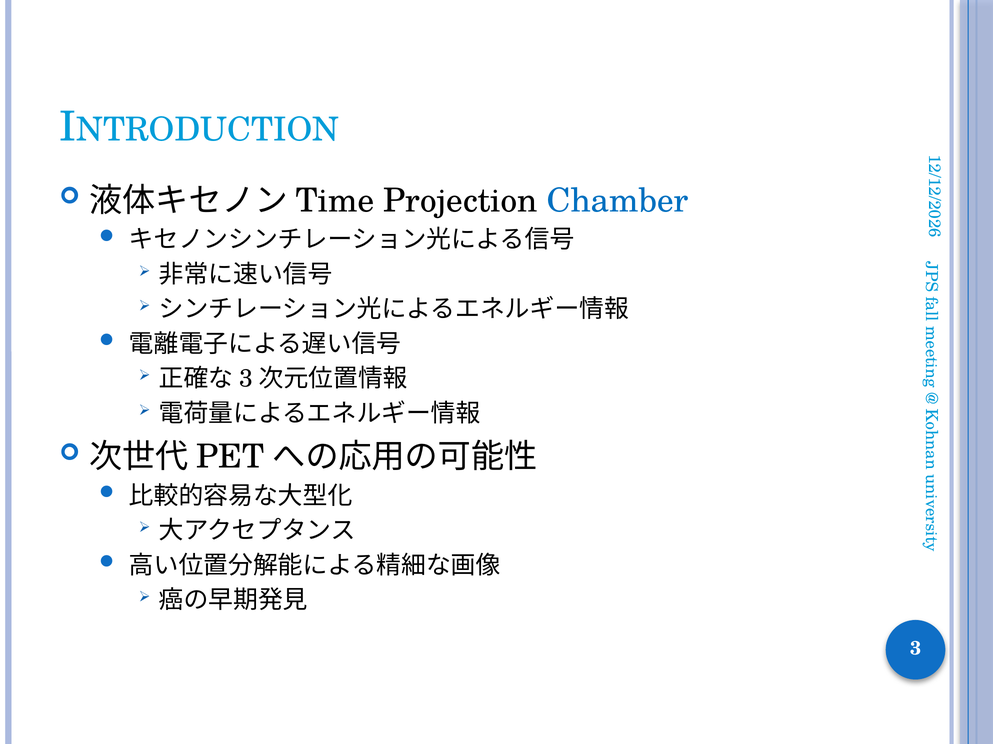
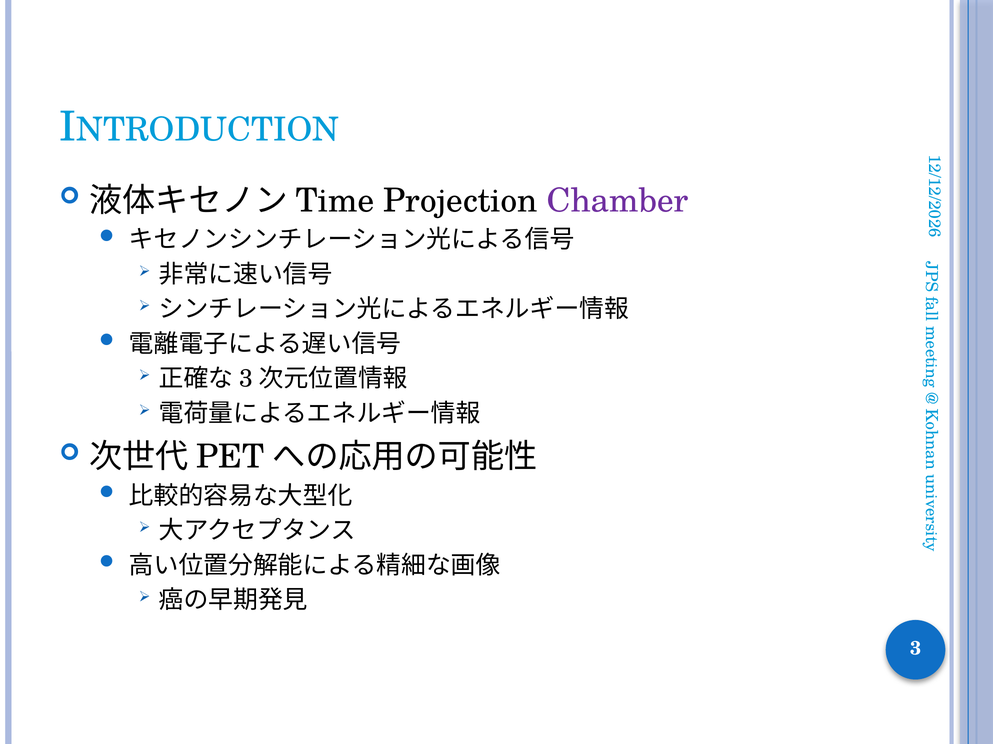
Chamber colour: blue -> purple
